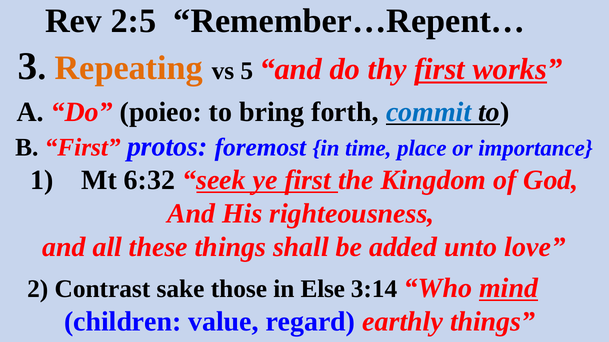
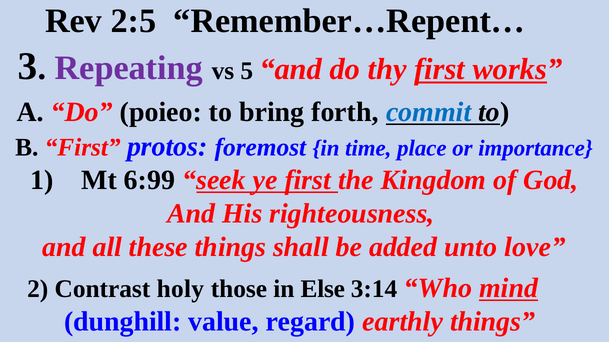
Repeating colour: orange -> purple
6:32: 6:32 -> 6:99
sake: sake -> holy
children: children -> dunghill
